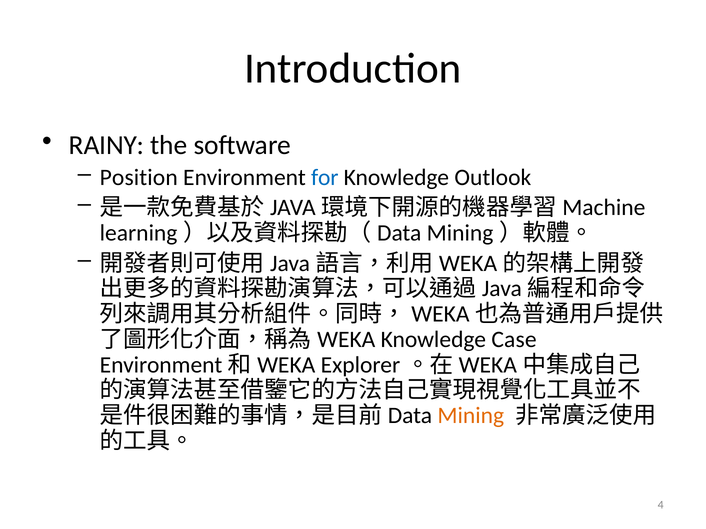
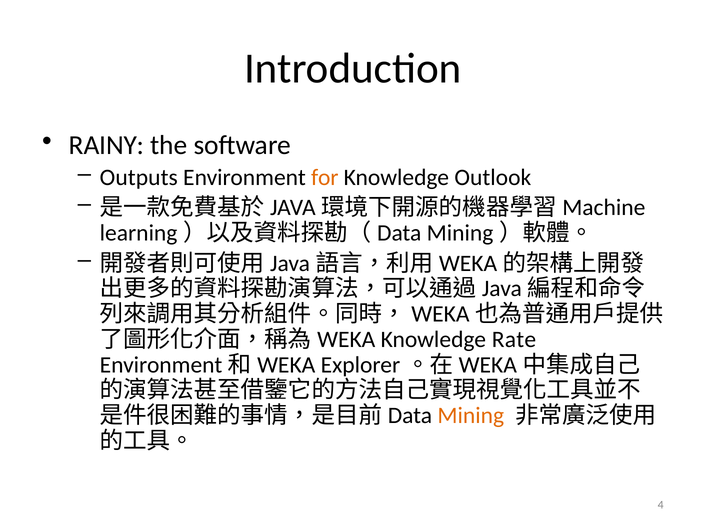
Position: Position -> Outputs
for colour: blue -> orange
Case: Case -> Rate
